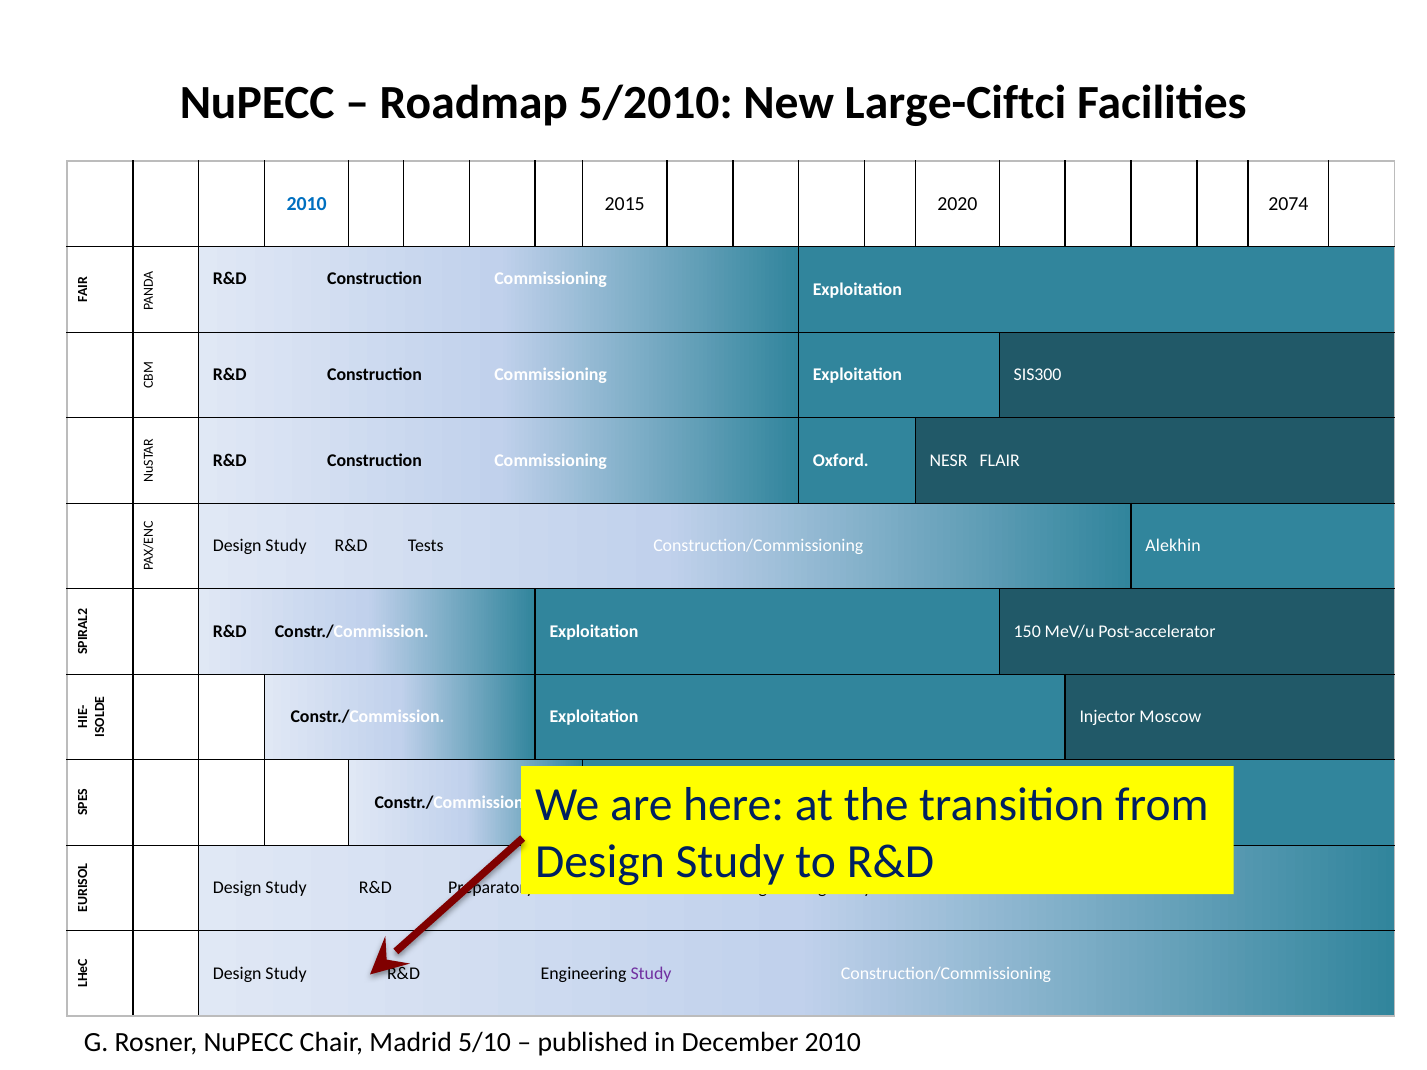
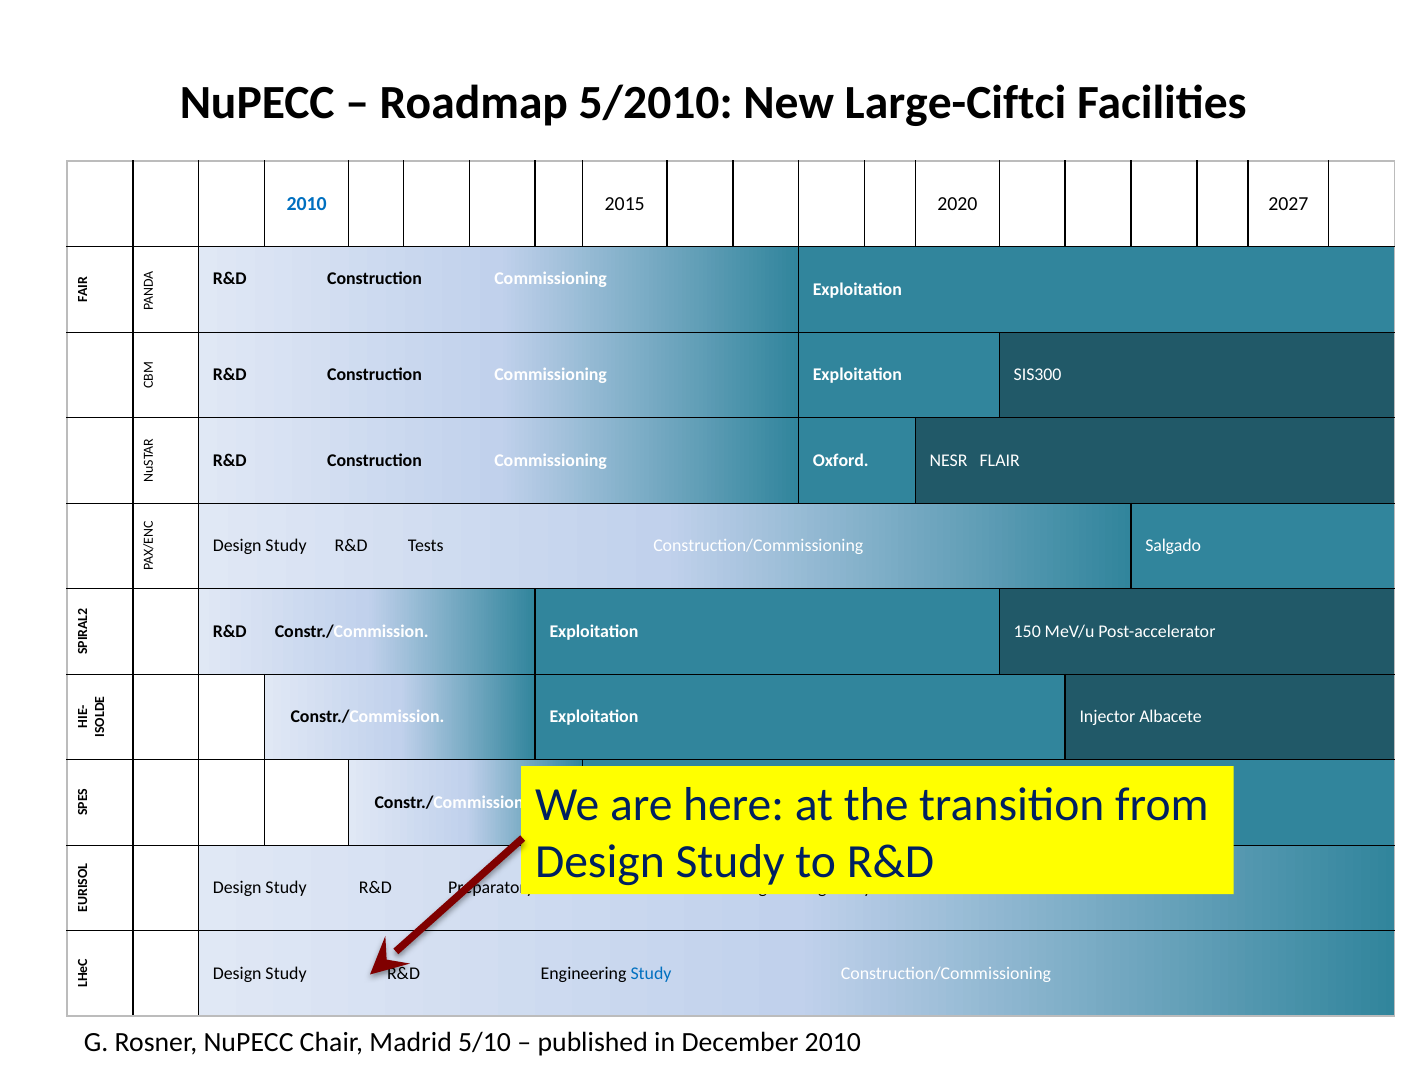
2074: 2074 -> 2027
Alekhin: Alekhin -> Salgado
Moscow: Moscow -> Albacete
Study at (651, 974) colour: purple -> blue
